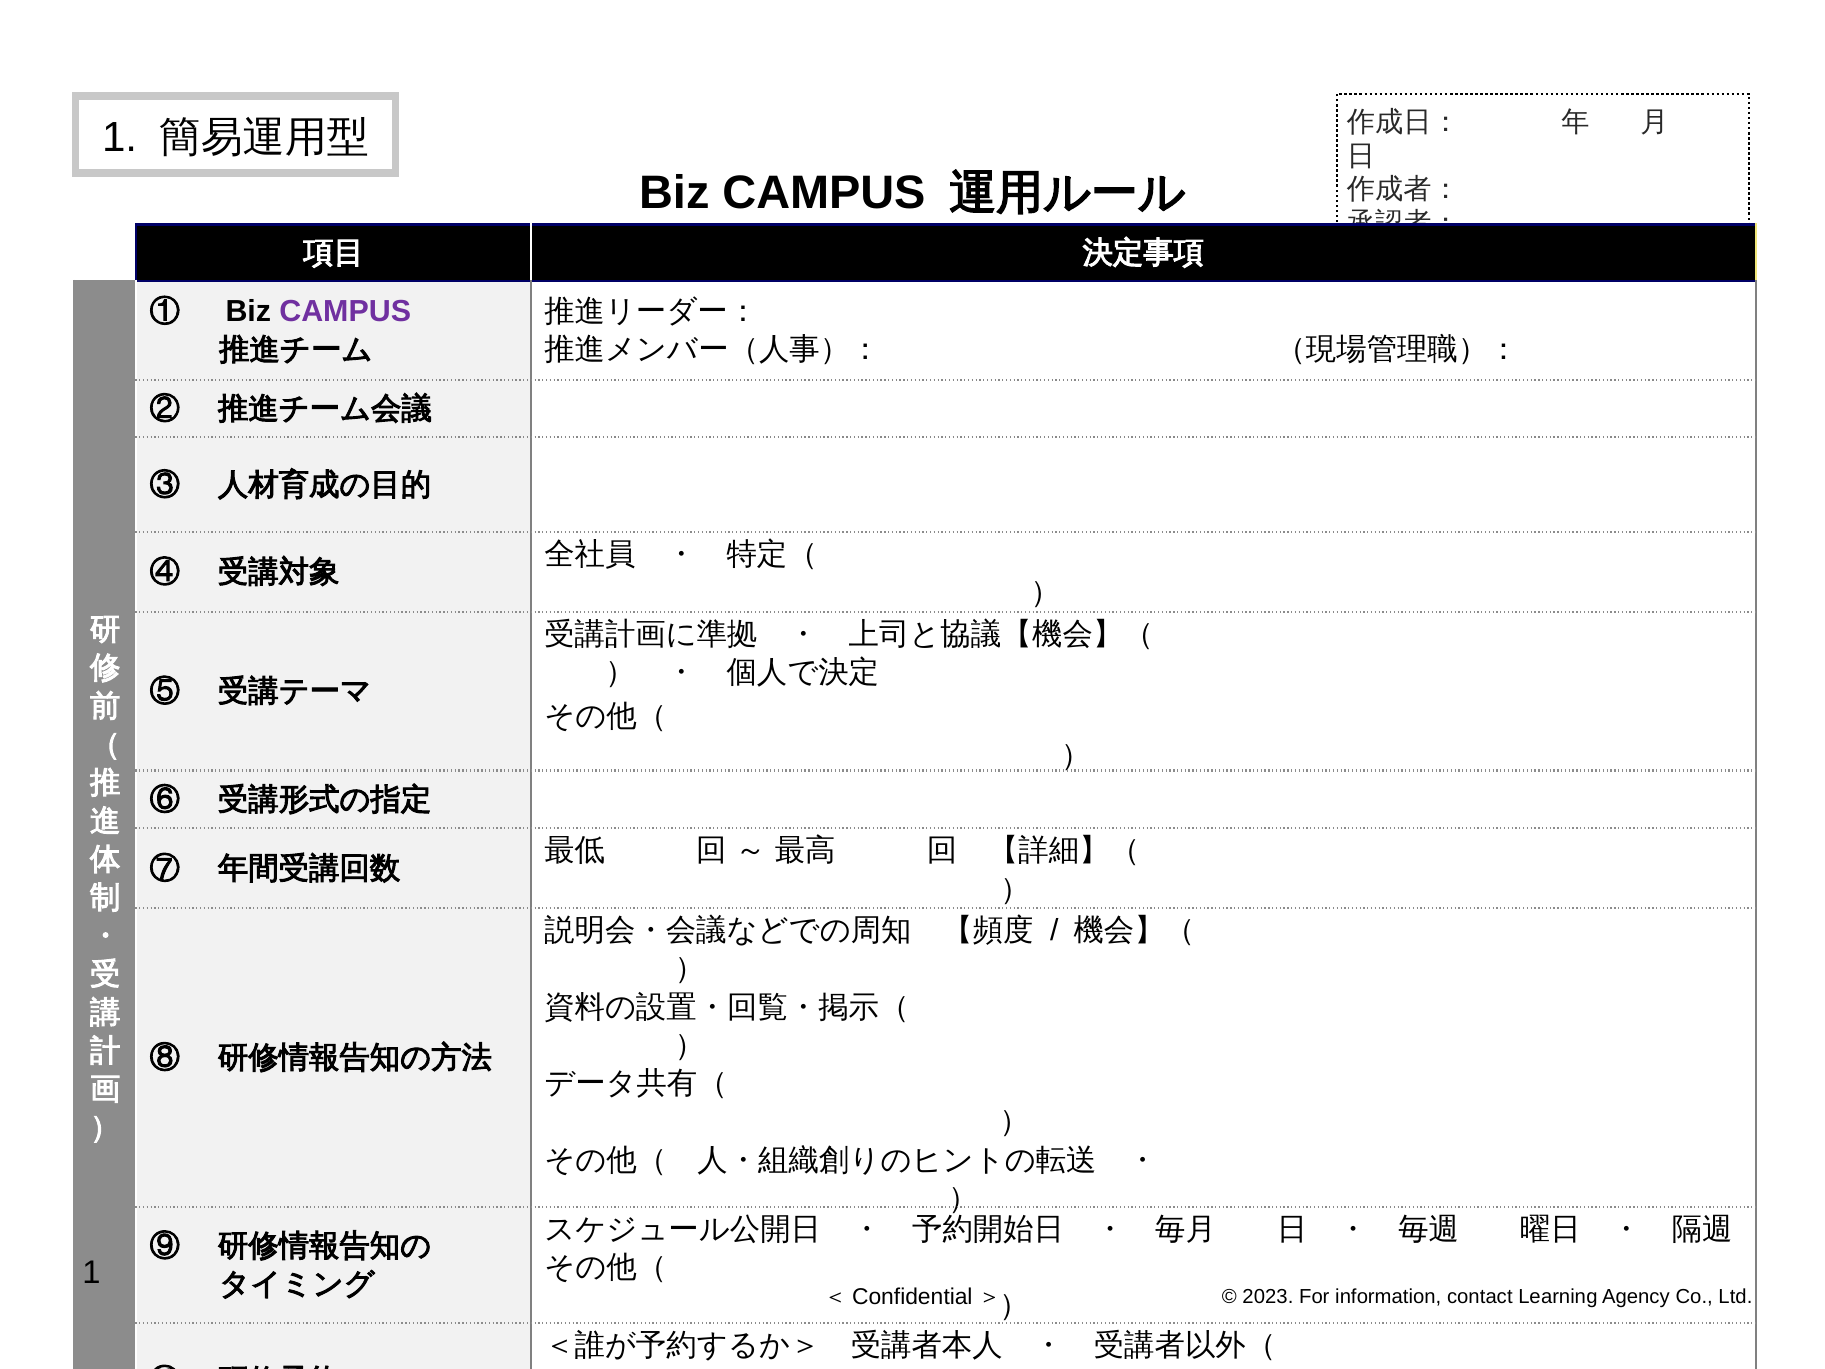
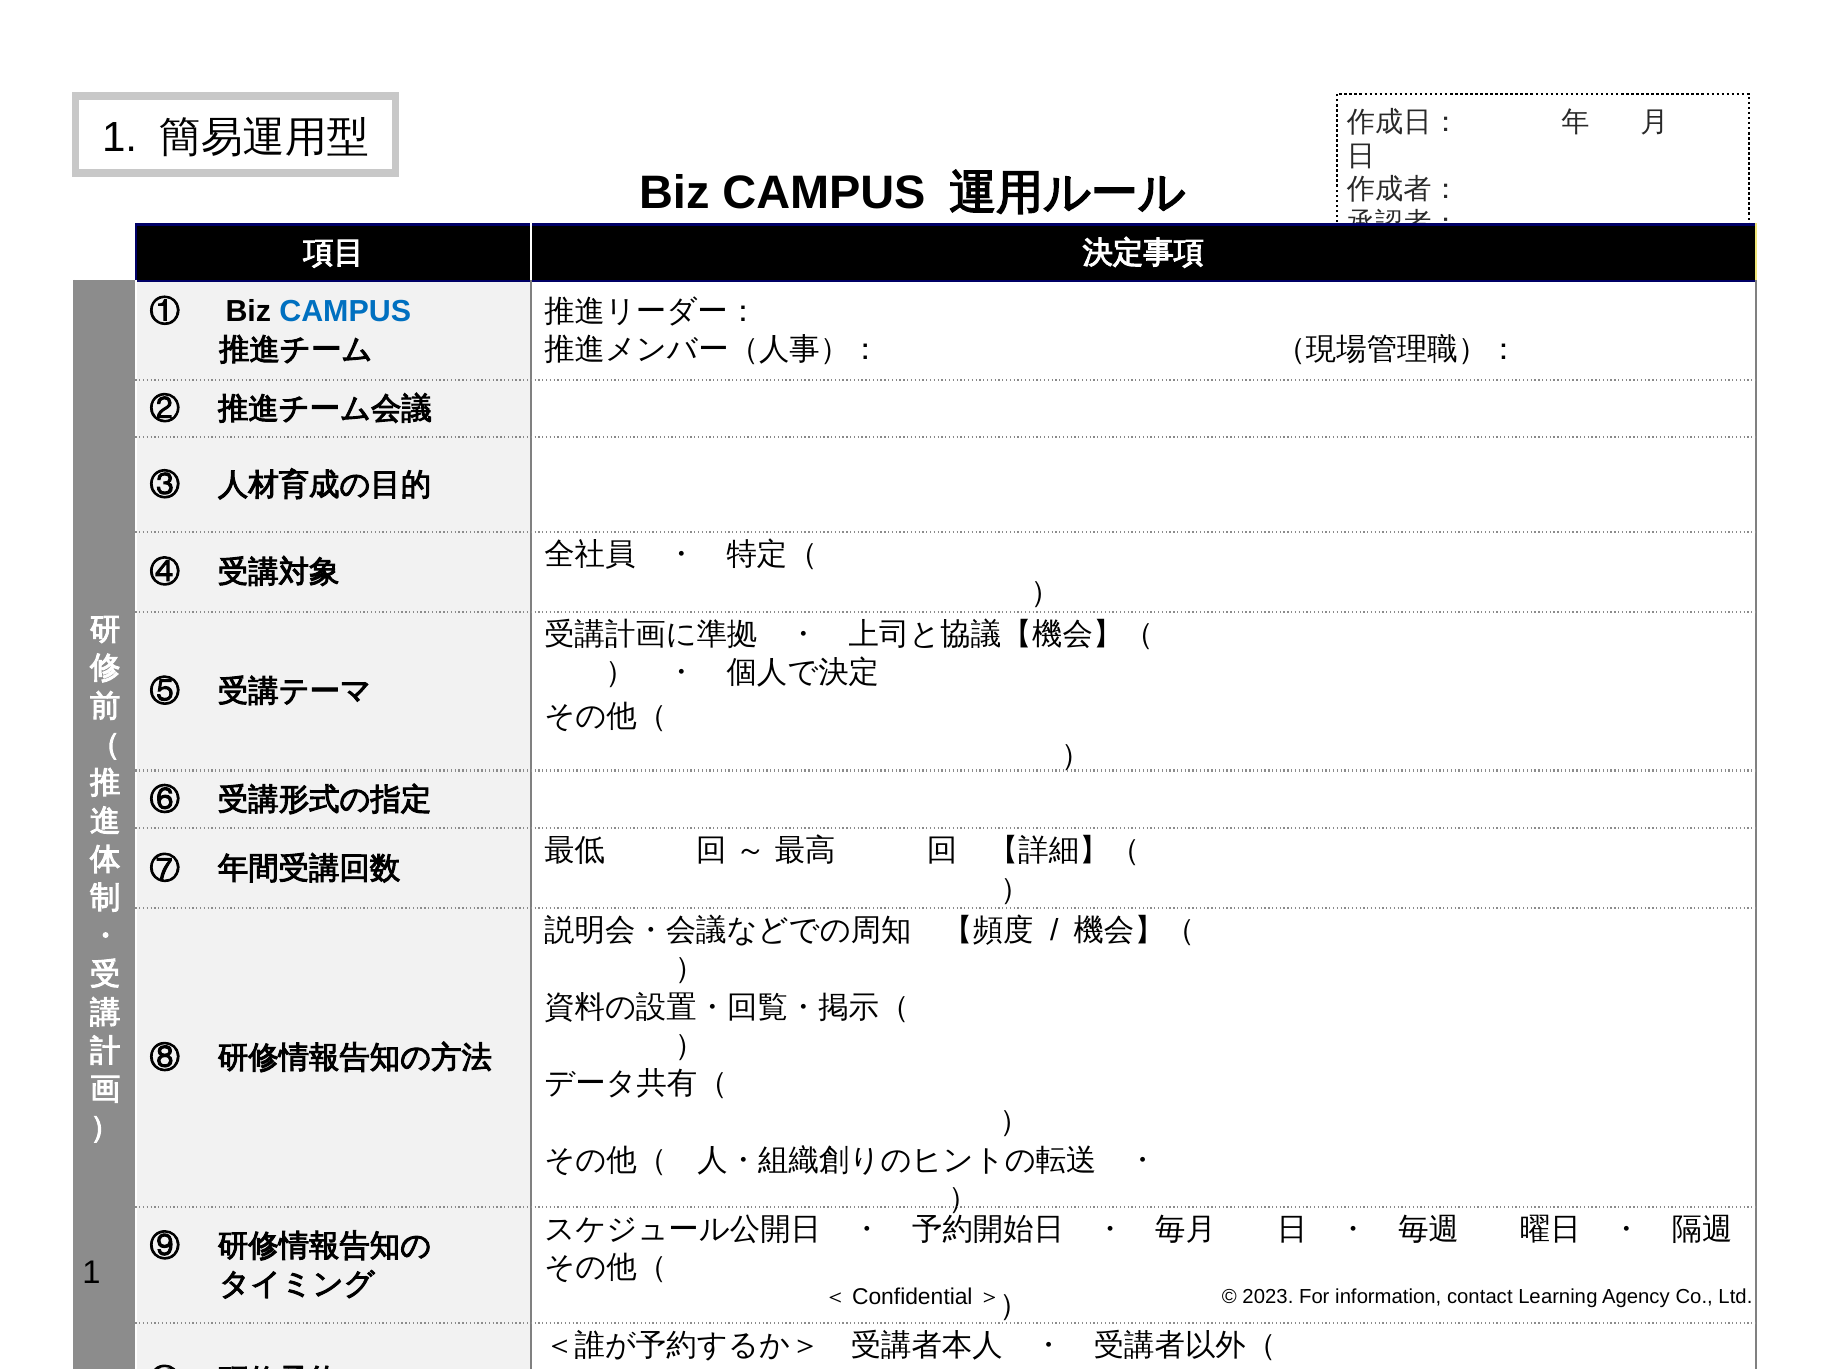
CAMPUS at (345, 311) colour: purple -> blue
